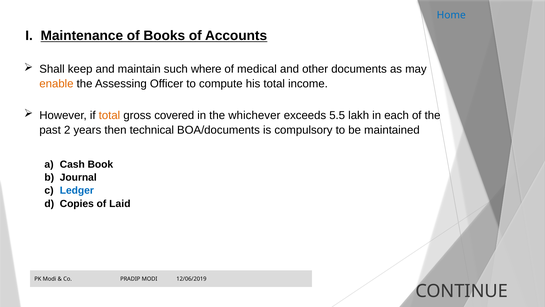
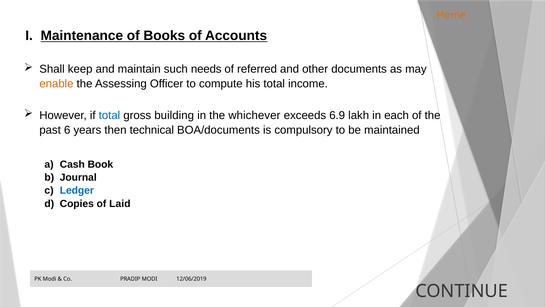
Home colour: blue -> orange
where: where -> needs
medical: medical -> referred
total at (109, 115) colour: orange -> blue
covered: covered -> building
5.5: 5.5 -> 6.9
2: 2 -> 6
